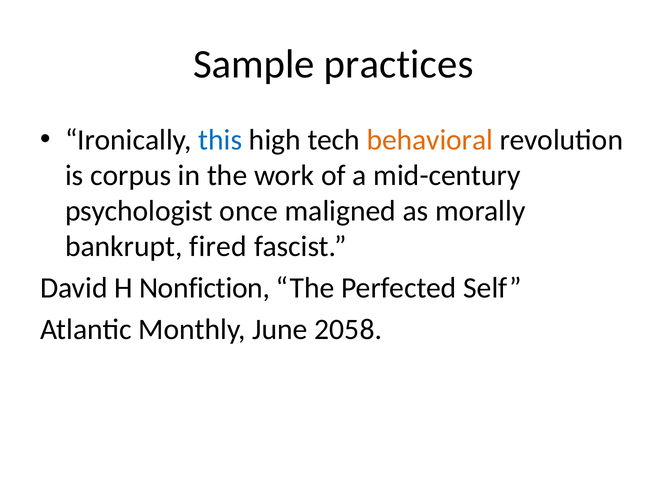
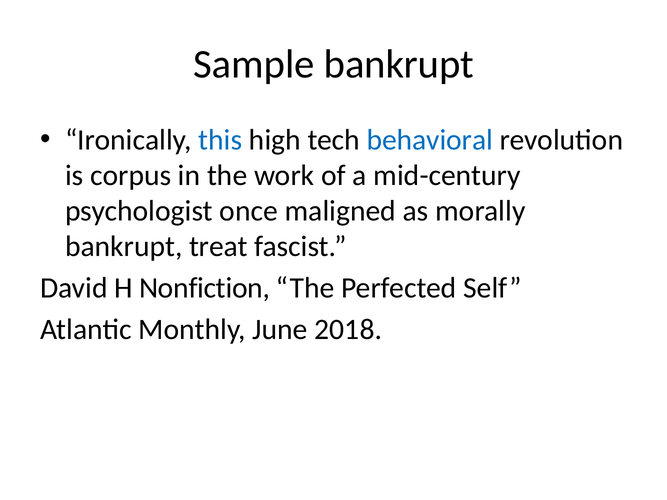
Sample practices: practices -> bankrupt
behavioral colour: orange -> blue
fired: fired -> treat
2058: 2058 -> 2018
